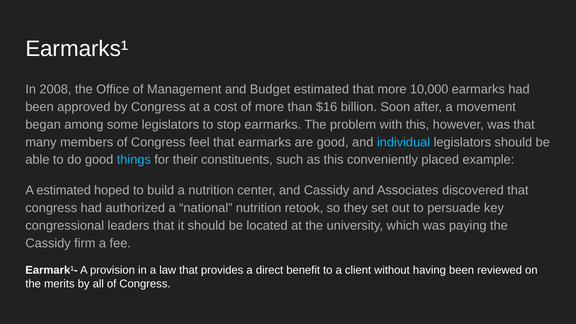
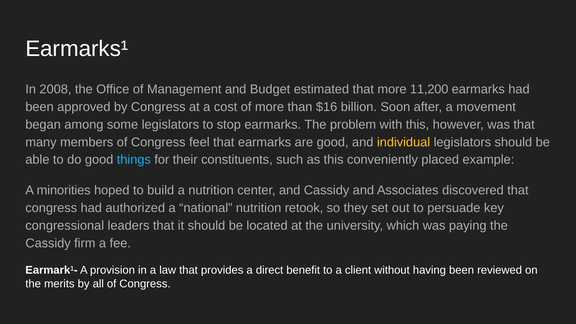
10,000: 10,000 -> 11,200
individual colour: light blue -> yellow
A estimated: estimated -> minorities
